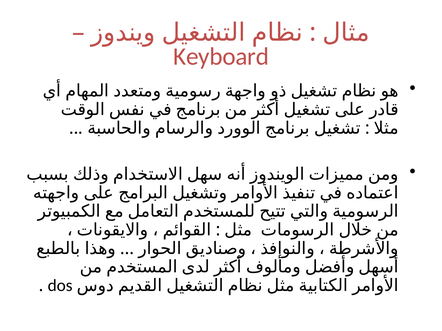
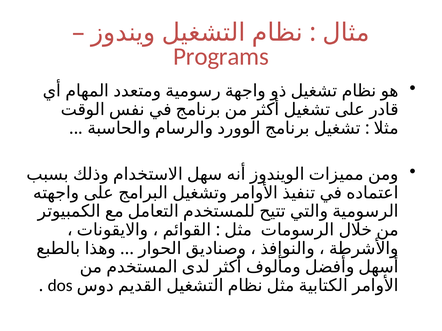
Keyboard: Keyboard -> Programs
